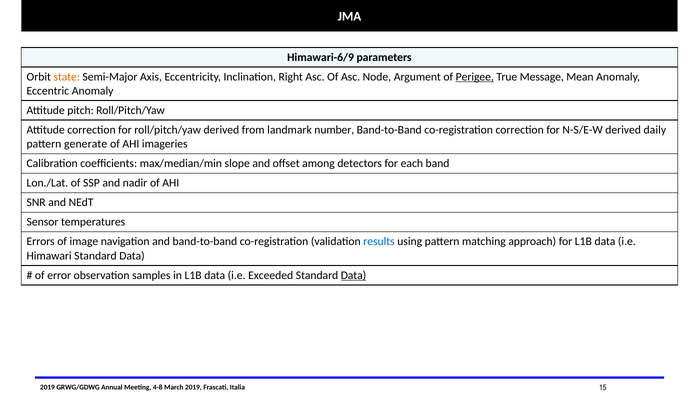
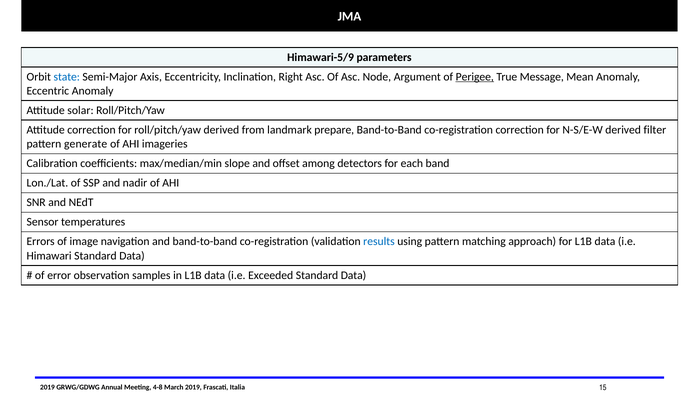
Himawari-6/9: Himawari-6/9 -> Himawari-5/9
state colour: orange -> blue
pitch: pitch -> solar
number: number -> prepare
daily: daily -> filter
Data at (354, 275) underline: present -> none
